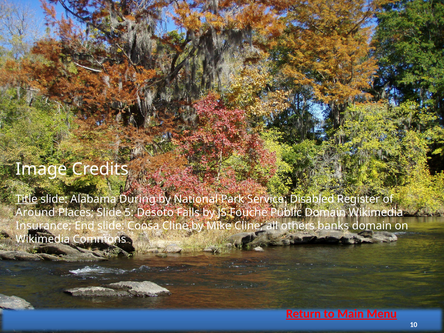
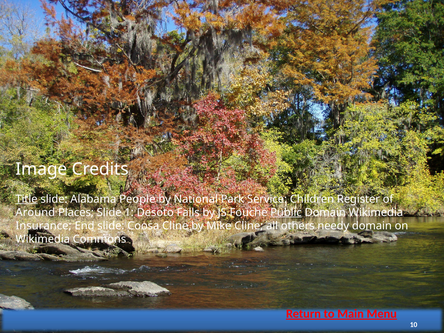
During: During -> People
Disabled: Disabled -> Children
5: 5 -> 1
Public underline: none -> present
banks: banks -> needy
